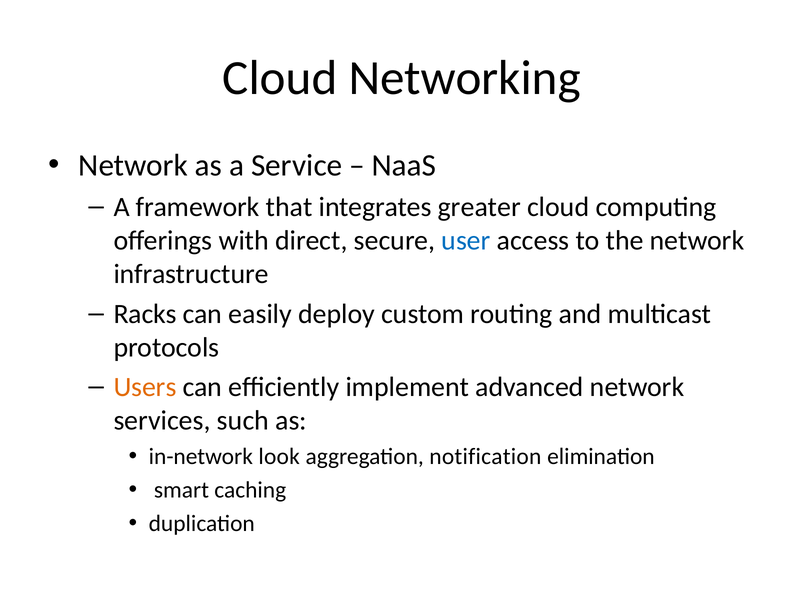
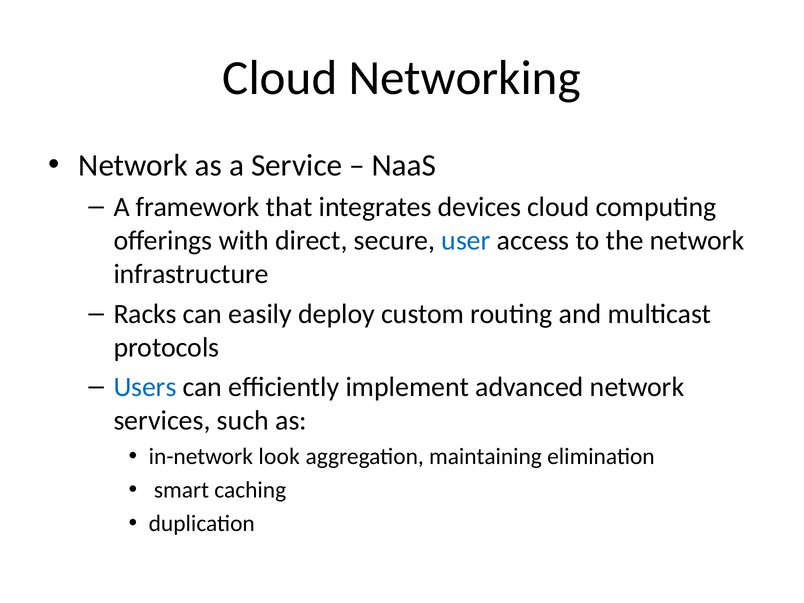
greater: greater -> devices
Users colour: orange -> blue
notification: notification -> maintaining
